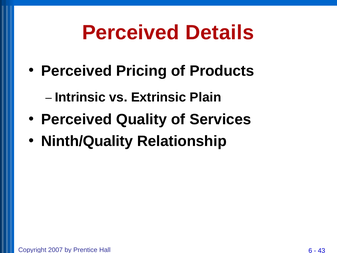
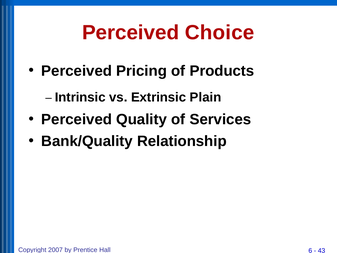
Details: Details -> Choice
Ninth/Quality: Ninth/Quality -> Bank/Quality
